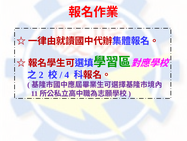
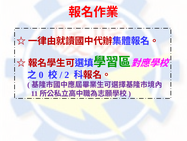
2: 2 -> 0
4: 4 -> 2
